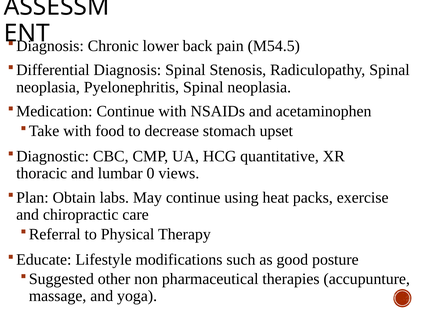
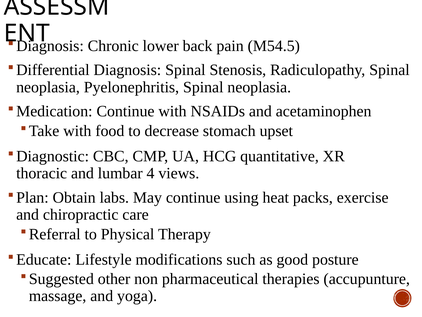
0: 0 -> 4
